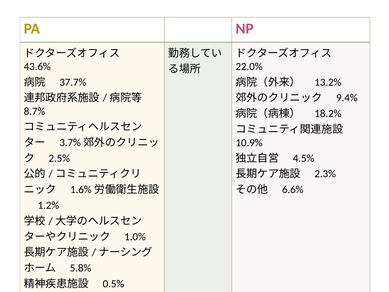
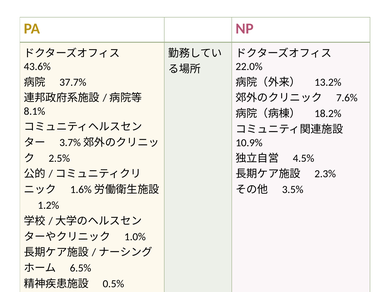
9.4%: 9.4% -> 7.6%
8.7%: 8.7% -> 8.1%
6.6%: 6.6% -> 3.5%
5.8%: 5.8% -> 6.5%
